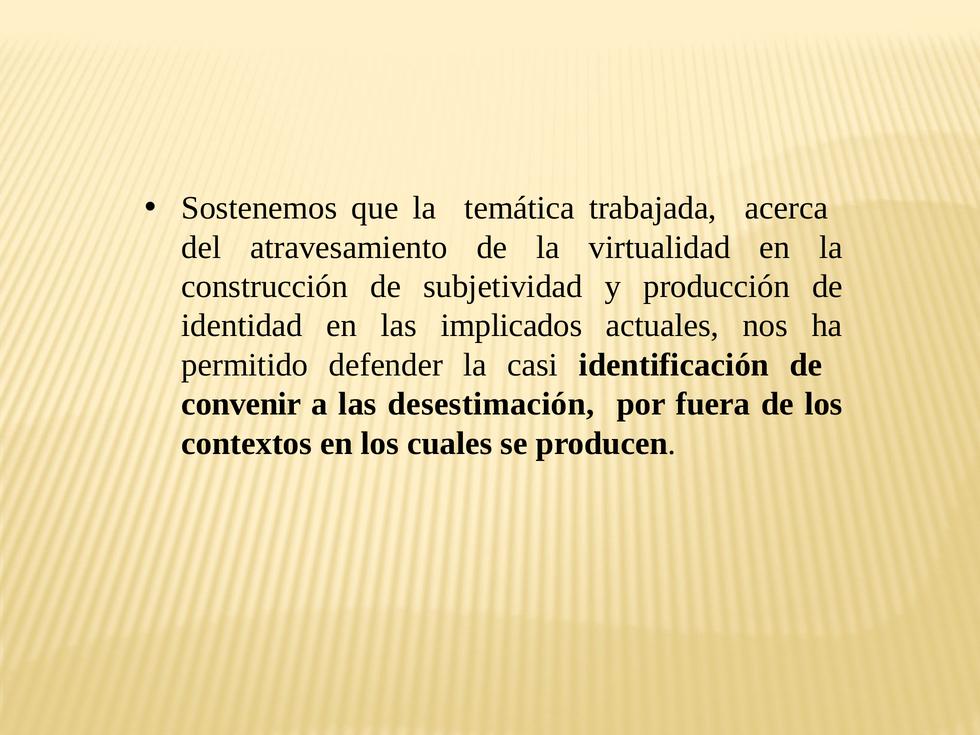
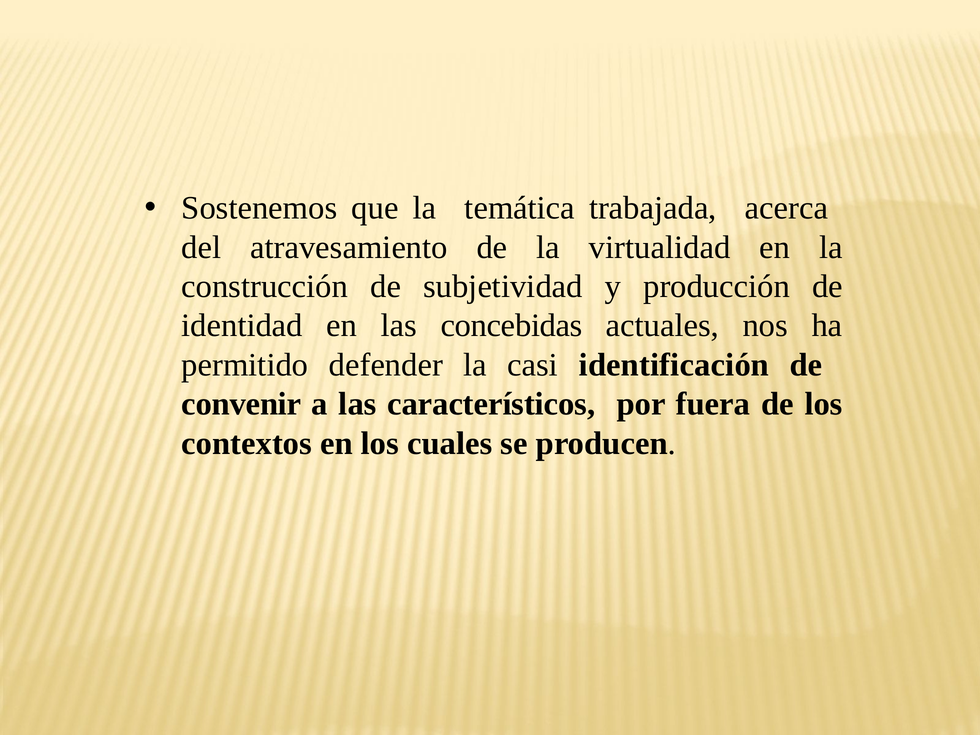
implicados: implicados -> concebidas
desestimación: desestimación -> característicos
